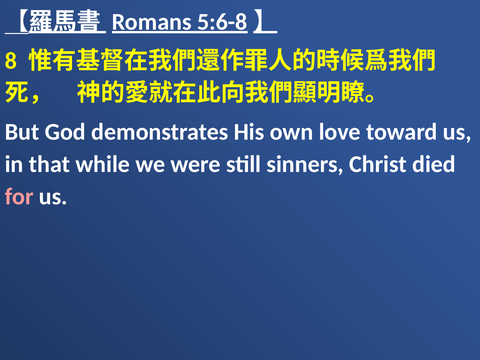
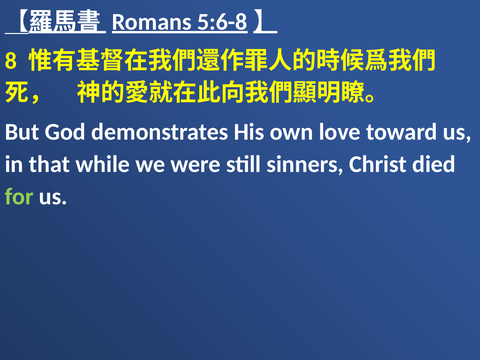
for colour: pink -> light green
